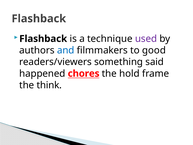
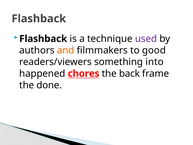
and colour: blue -> orange
said: said -> into
hold: hold -> back
think: think -> done
